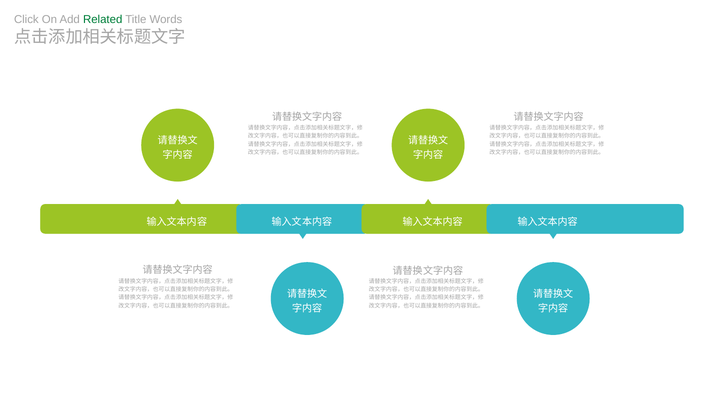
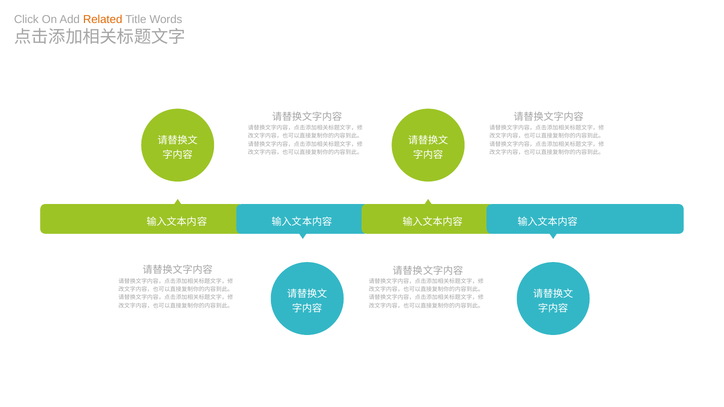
Related colour: green -> orange
